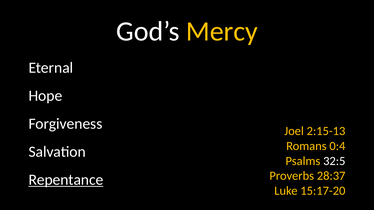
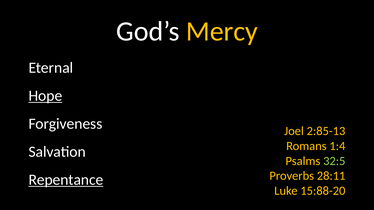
Hope underline: none -> present
2:15-13: 2:15-13 -> 2:85-13
0:4: 0:4 -> 1:4
32:5 colour: white -> light green
28:37: 28:37 -> 28:11
15:17-20: 15:17-20 -> 15:88-20
